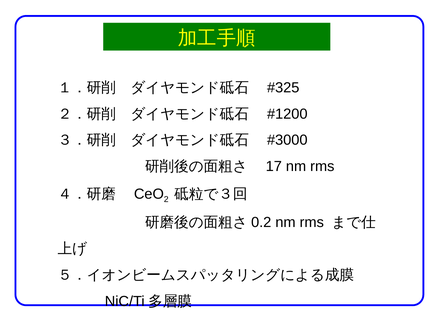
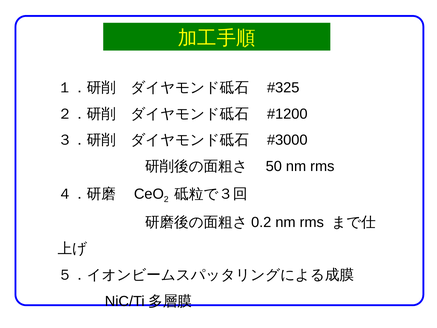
17: 17 -> 50
